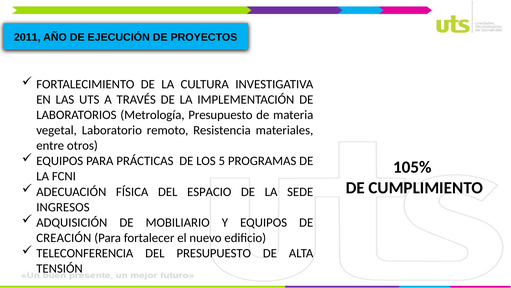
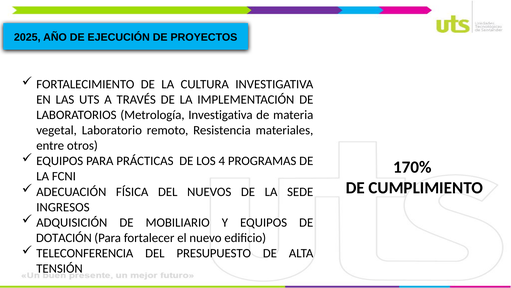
2011: 2011 -> 2025
Metrología Presupuesto: Presupuesto -> Investigativa
5: 5 -> 4
105%: 105% -> 170%
ESPACIO: ESPACIO -> NUEVOS
CREACIÓN: CREACIÓN -> DOTACIÓN
